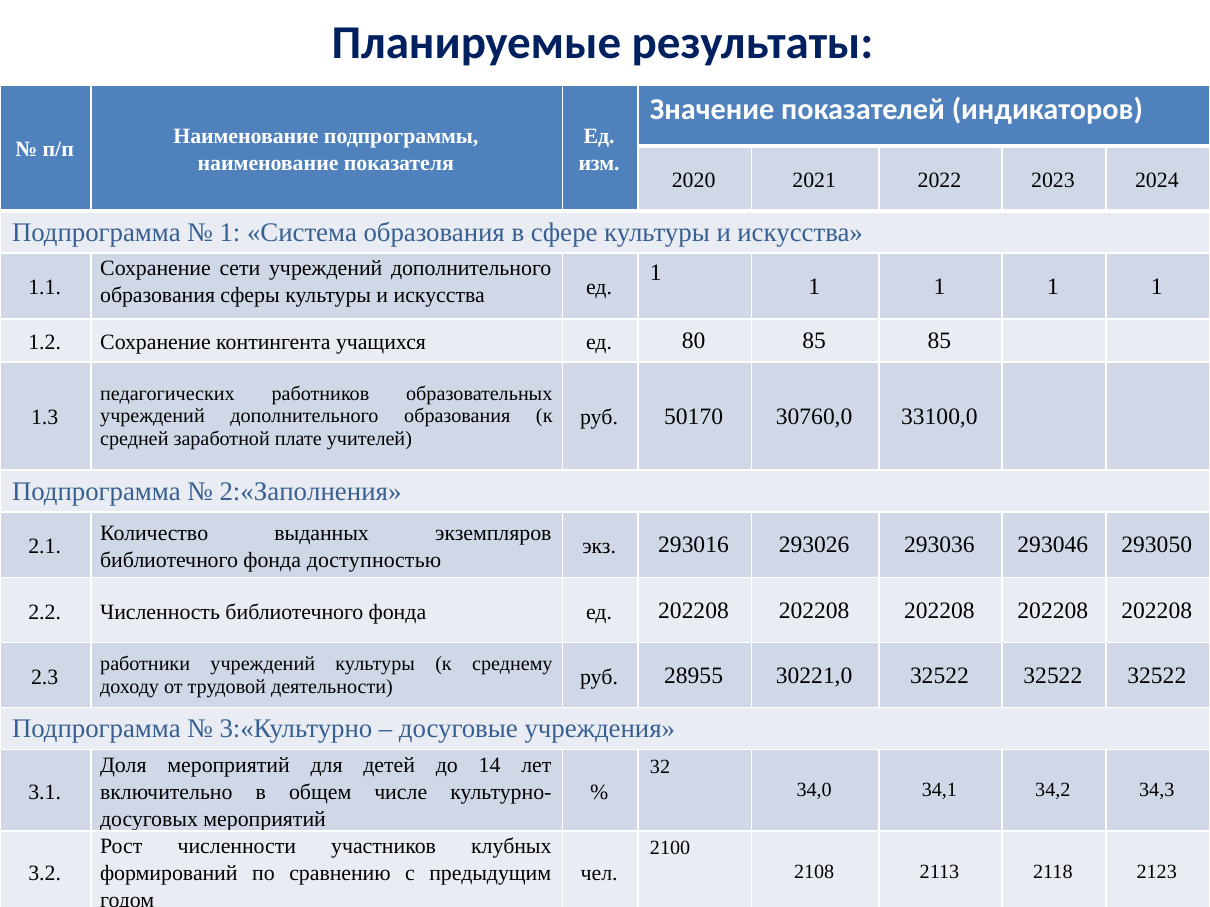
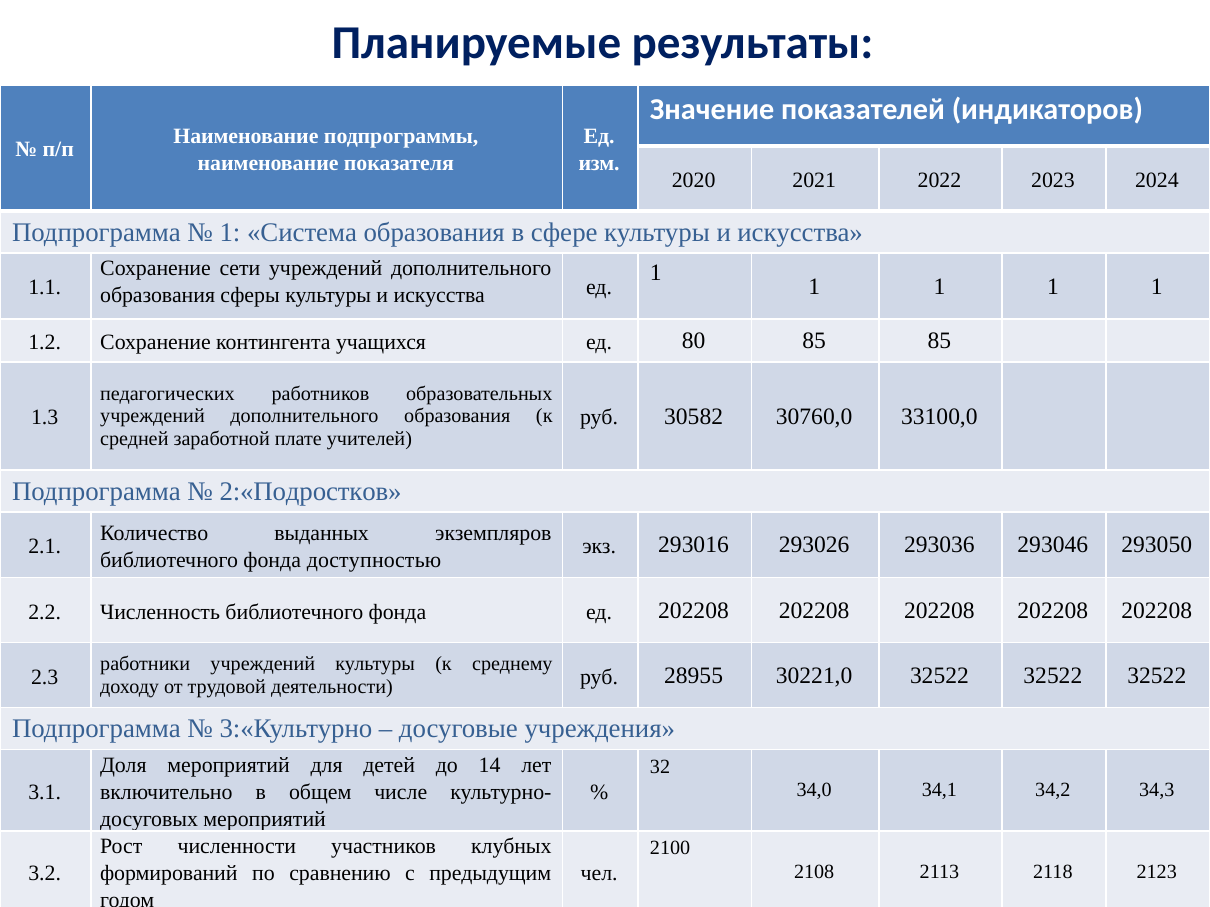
50170: 50170 -> 30582
2:«Заполнения: 2:«Заполнения -> 2:«Подростков
